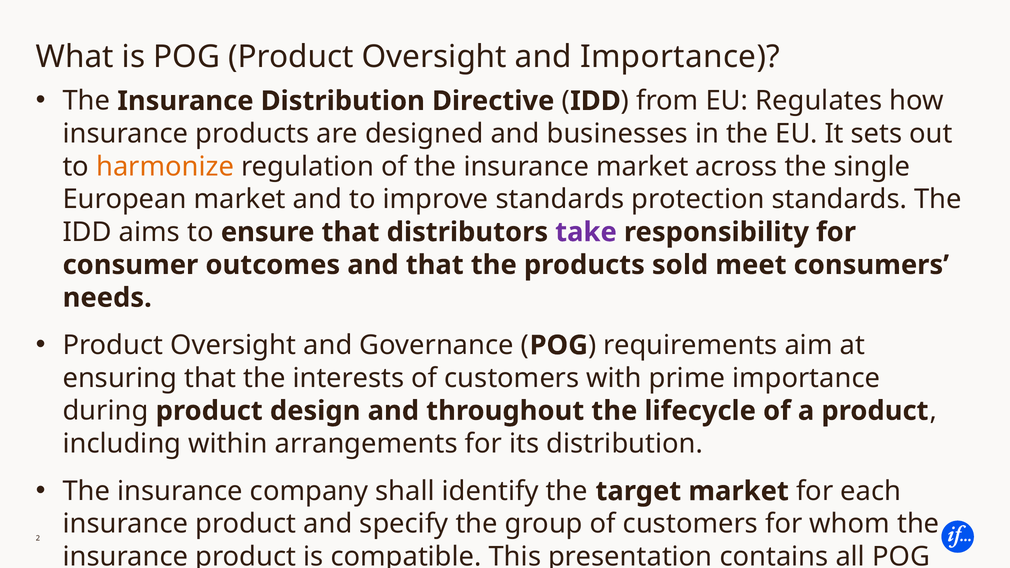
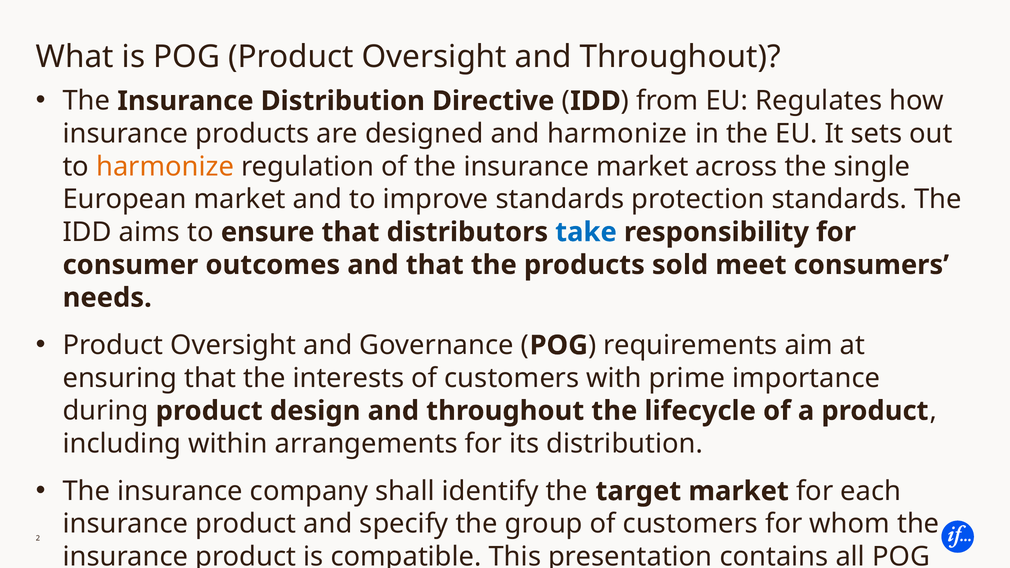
Oversight and Importance: Importance -> Throughout
and businesses: businesses -> harmonize
take colour: purple -> blue
